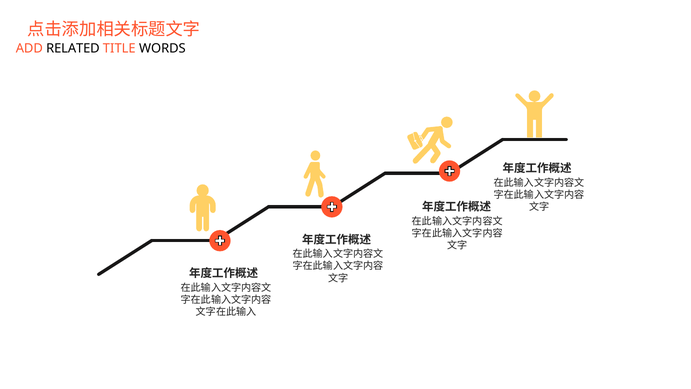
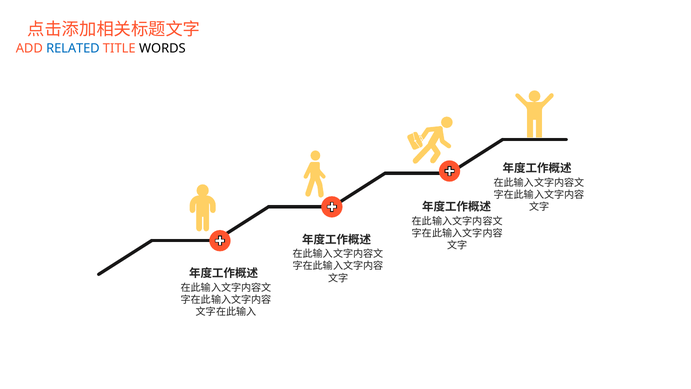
RELATED colour: black -> blue
